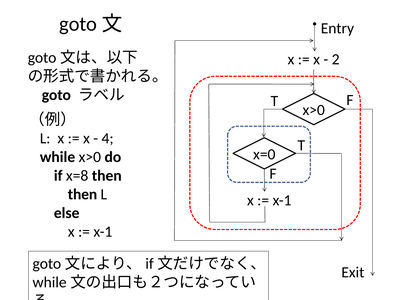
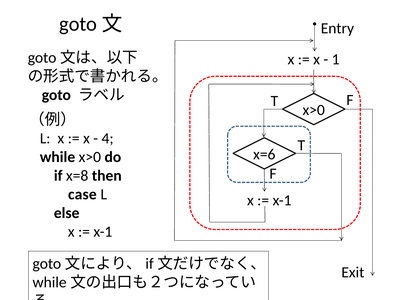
2: 2 -> 1
x=0: x=0 -> x=6
then at (83, 194): then -> case
